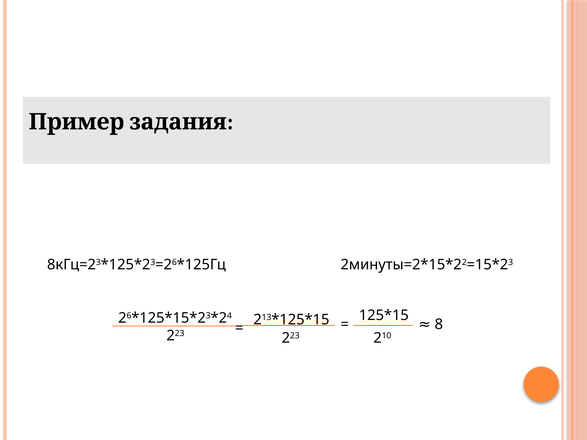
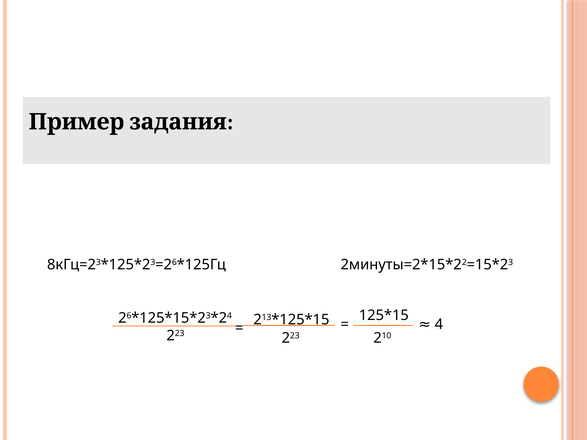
8: 8 -> 4
